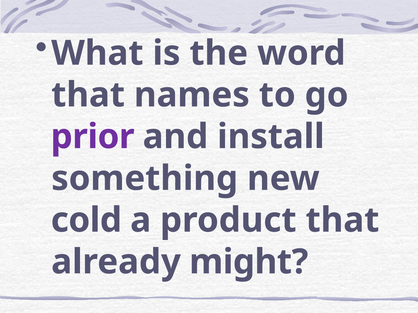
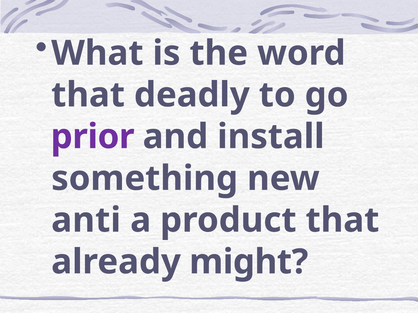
names: names -> deadly
cold: cold -> anti
